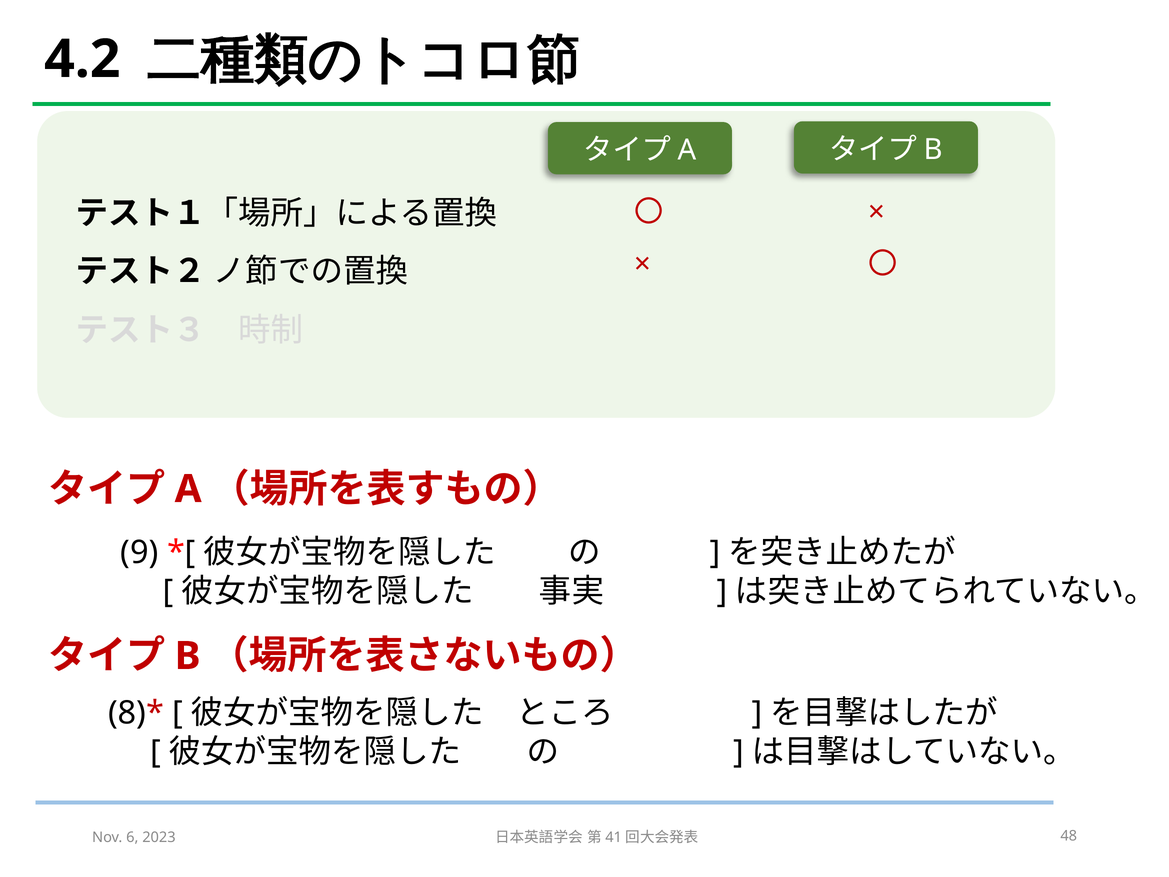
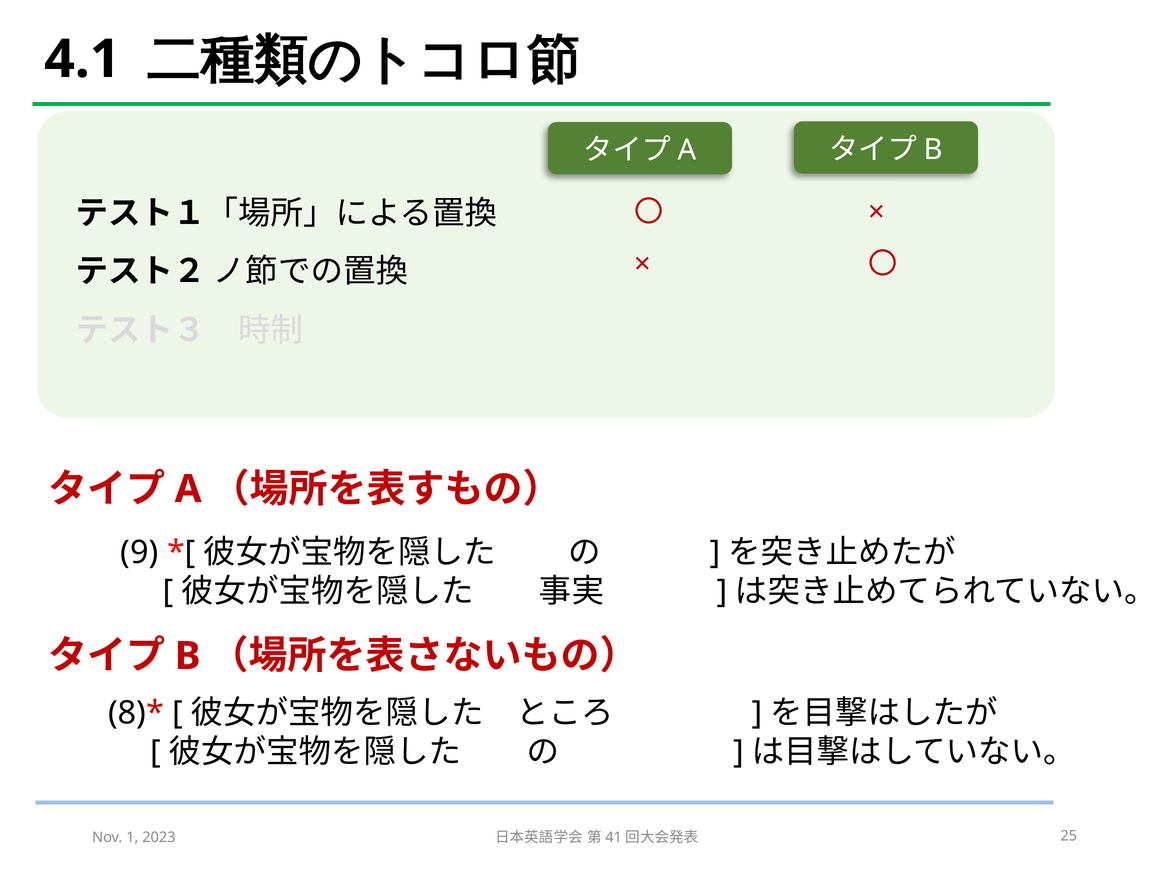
4.2: 4.2 -> 4.1
6: 6 -> 1
48: 48 -> 25
